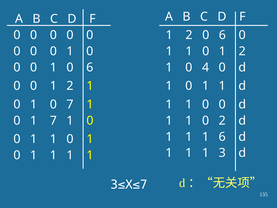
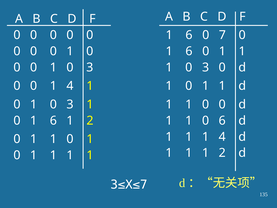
2 at (189, 35): 2 -> 6
6 at (222, 35): 6 -> 7
1 at (189, 51): 1 -> 6
2 at (242, 51): 2 -> 1
6 at (90, 67): 6 -> 3
4 at (206, 67): 4 -> 3
0 0 1 2: 2 -> 4
7 at (70, 104): 7 -> 3
7 at (53, 120): 7 -> 6
0 at (90, 120): 0 -> 2
0 2: 2 -> 6
1 1 6: 6 -> 4
1 1 3: 3 -> 2
